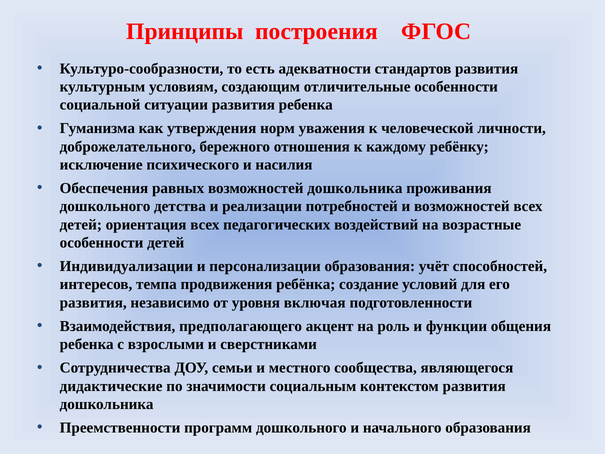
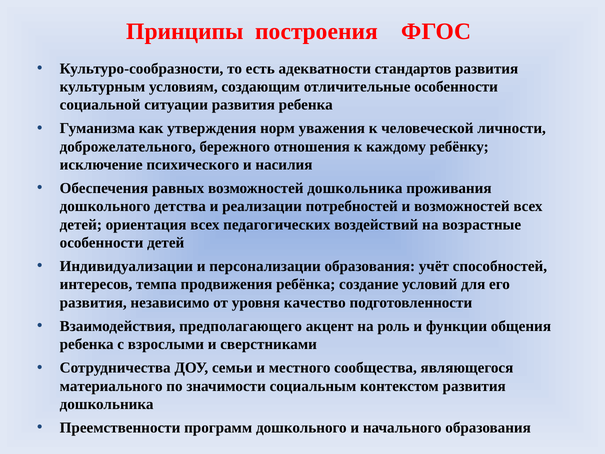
включая: включая -> качество
дидактические: дидактические -> материального
